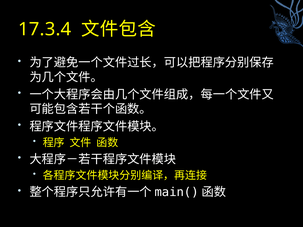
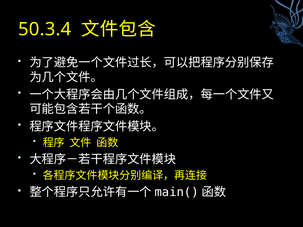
17.3.4: 17.3.4 -> 50.3.4
